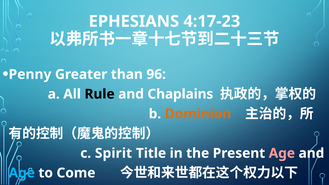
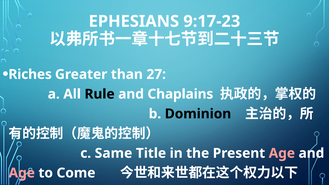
4:17-23: 4:17-23 -> 9:17-23
Penny: Penny -> Riches
96: 96 -> 27
Dominion colour: orange -> black
Spirit: Spirit -> Same
Age at (22, 173) colour: light blue -> pink
